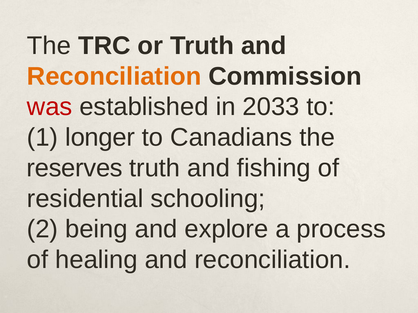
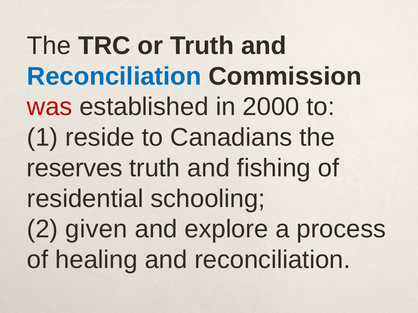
Reconciliation at (114, 76) colour: orange -> blue
2033: 2033 -> 2000
longer: longer -> reside
being: being -> given
